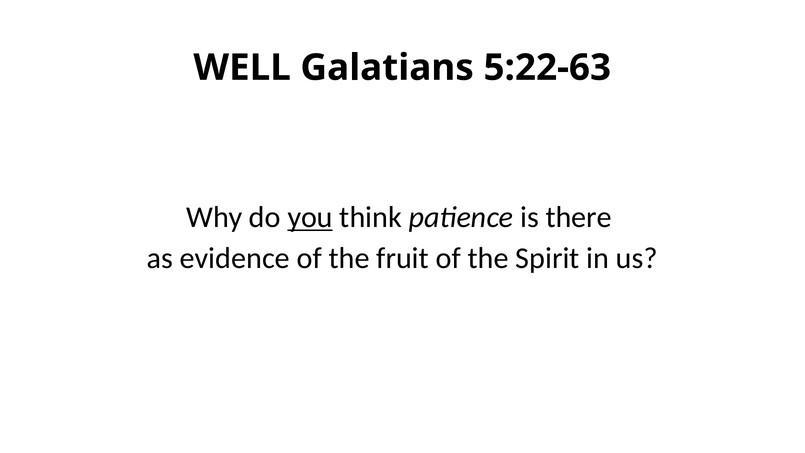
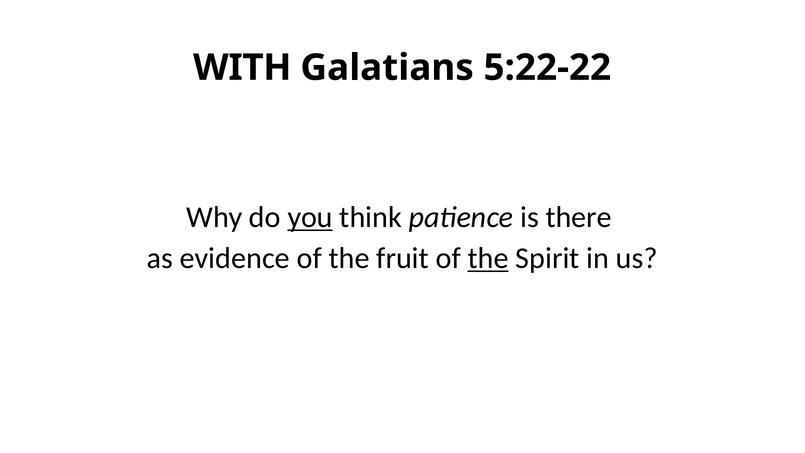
WELL: WELL -> WITH
5:22-63: 5:22-63 -> 5:22-22
the at (488, 258) underline: none -> present
